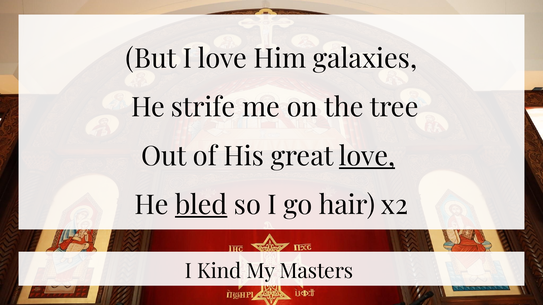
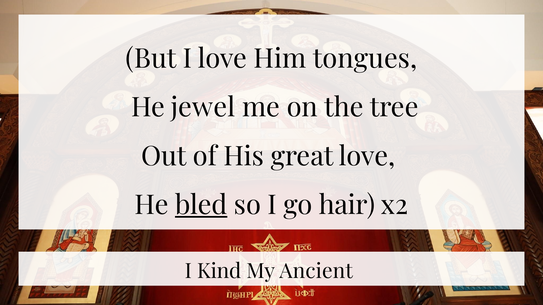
galaxies: galaxies -> tongues
strife: strife -> jewel
love at (367, 157) underline: present -> none
Masters: Masters -> Ancient
